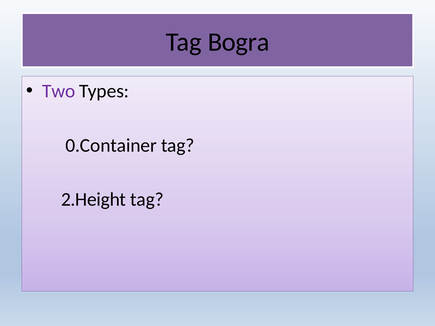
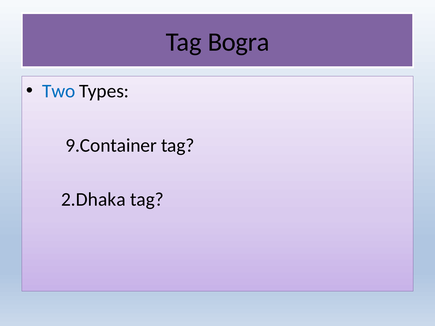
Two colour: purple -> blue
0.Container: 0.Container -> 9.Container
2.Height: 2.Height -> 2.Dhaka
